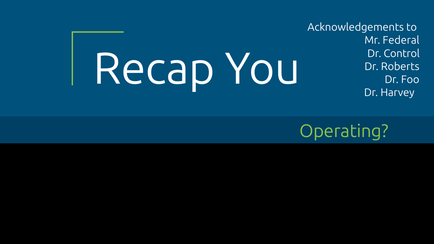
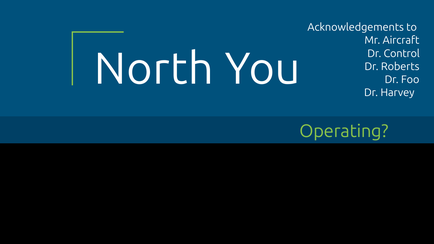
Federal: Federal -> Aircraft
Recap: Recap -> North
